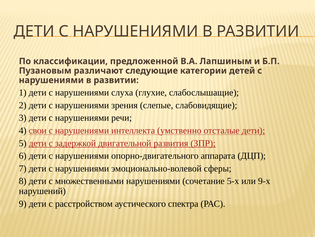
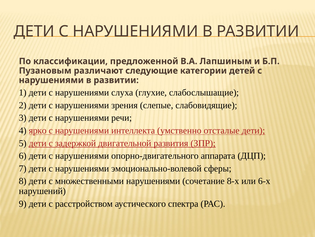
свои: свои -> ярко
5-х: 5-х -> 8-х
9-х: 9-х -> 6-х
